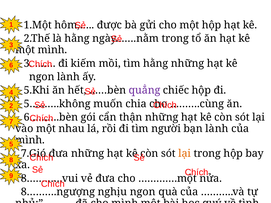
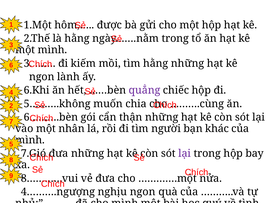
5.Khi: 5.Khi -> 6.Khi
nhau: nhau -> nhân
bạn lành: lành -> khác
lại at (185, 154) colour: orange -> purple
8……….ngượng: 8……….ngượng -> 4……….ngượng
